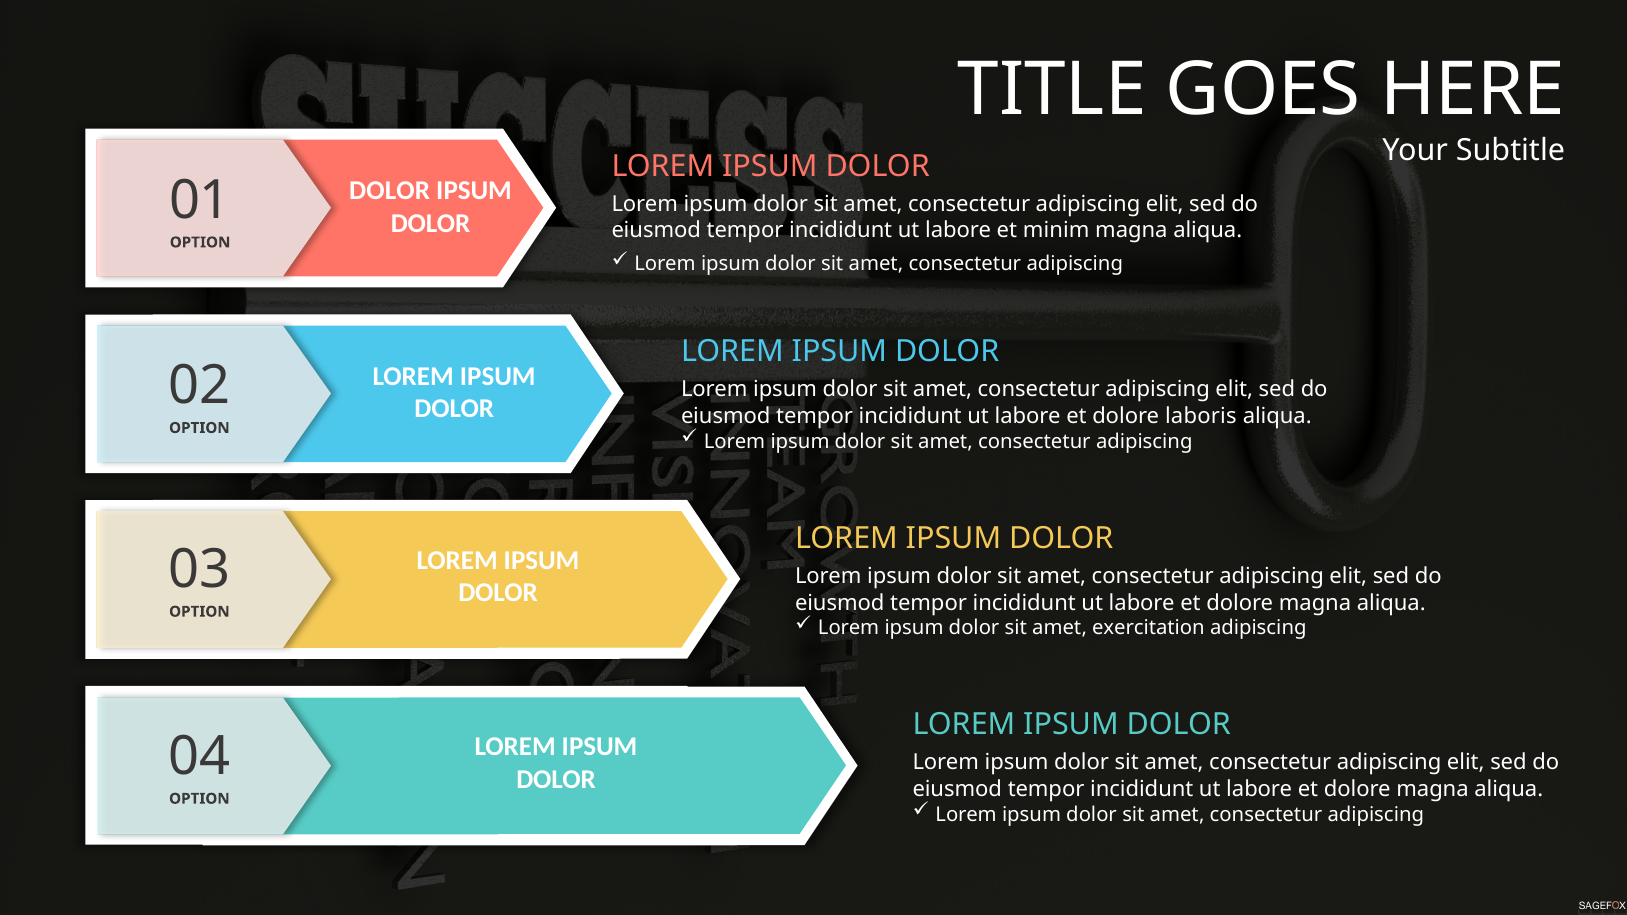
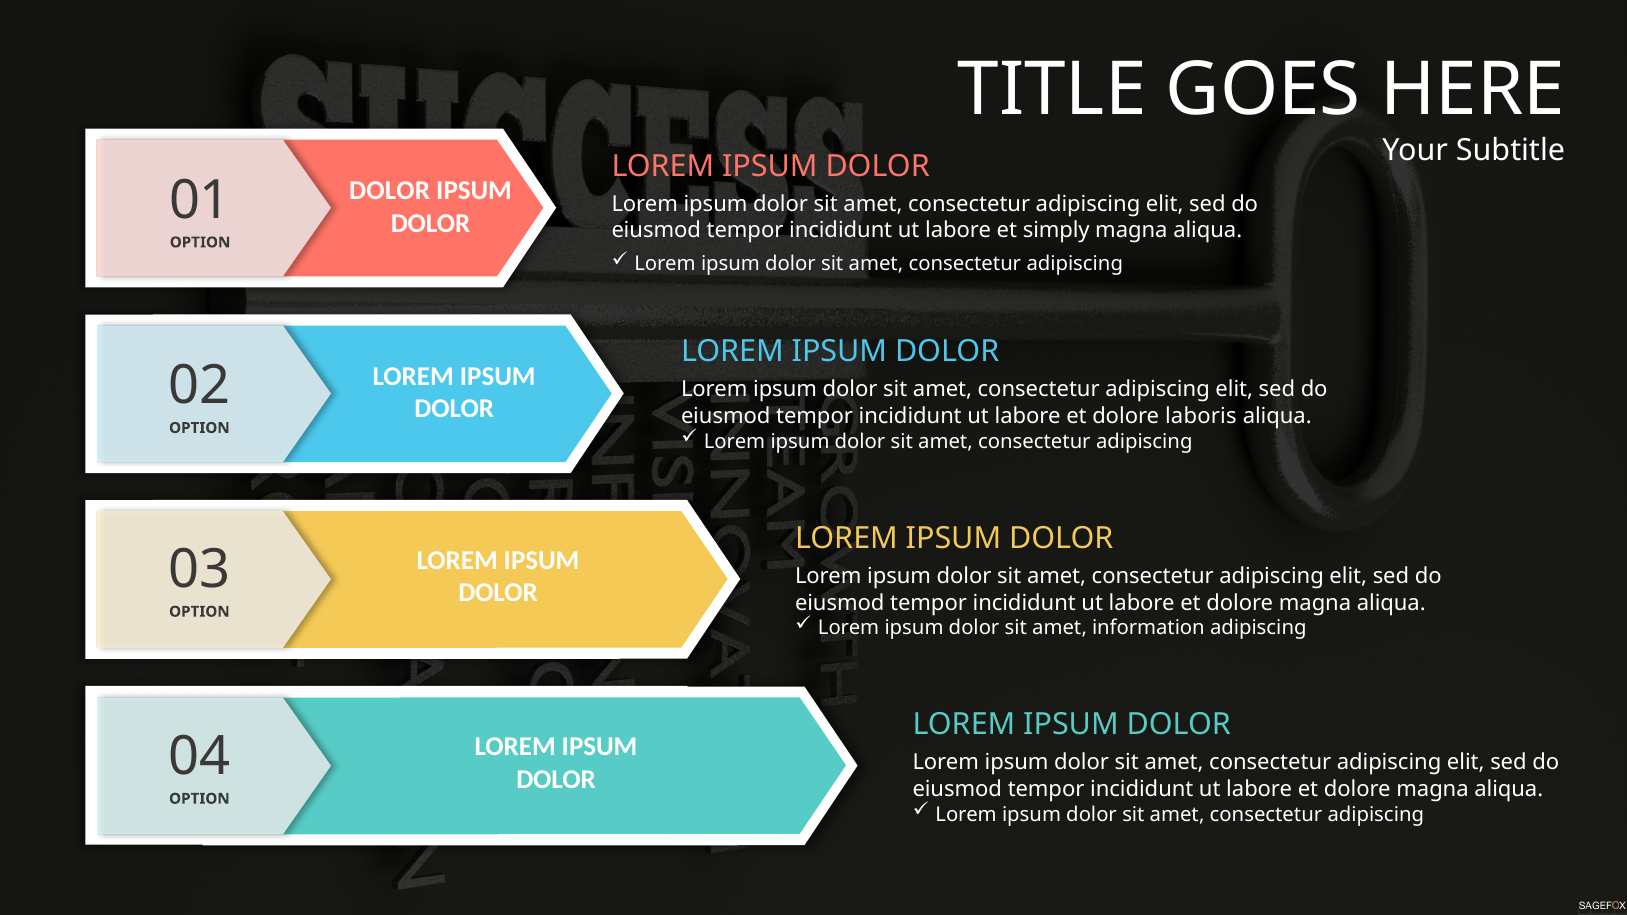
minim: minim -> simply
exercitation: exercitation -> information
